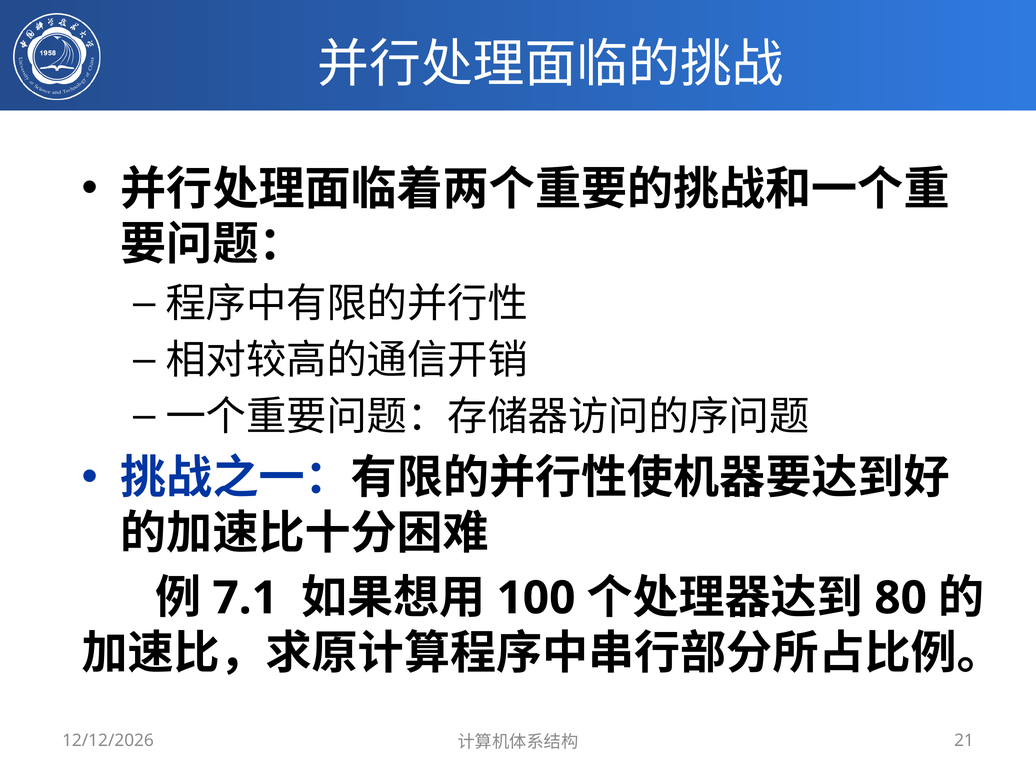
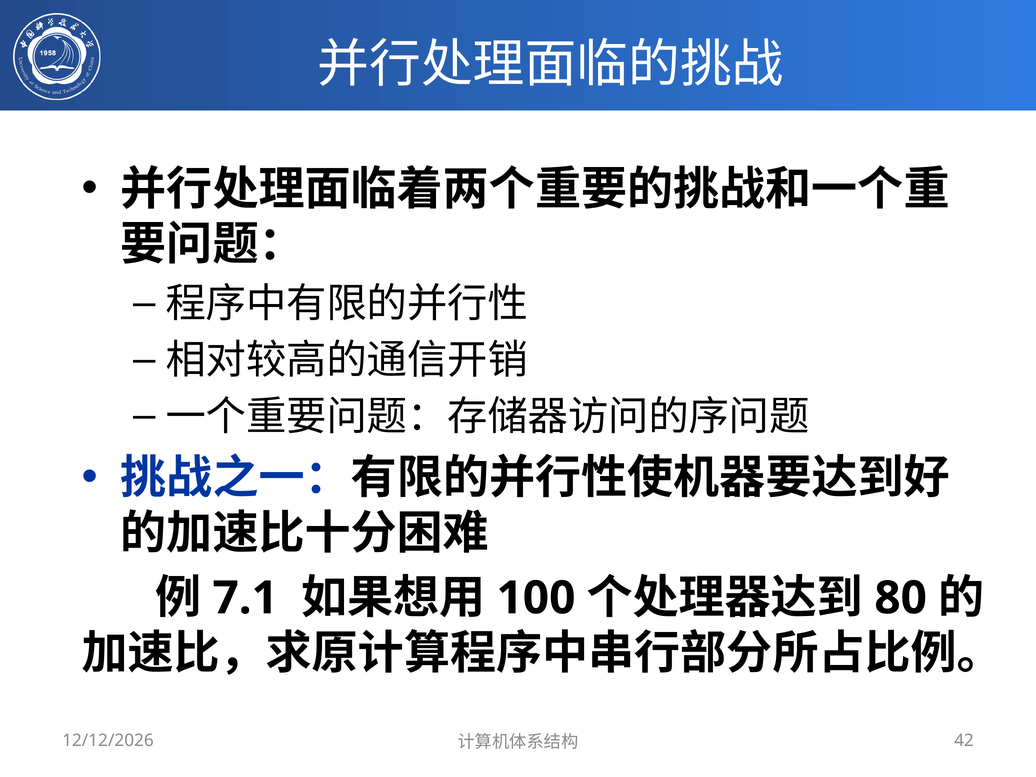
21: 21 -> 42
